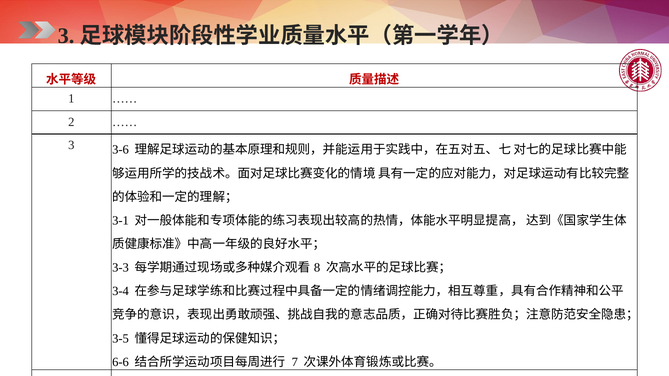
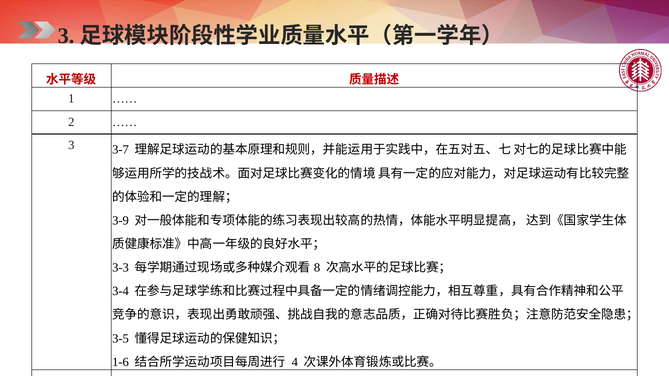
3-6: 3-6 -> 3-7
3-1: 3-1 -> 3-9
6-6: 6-6 -> 1-6
7 at (295, 362): 7 -> 4
